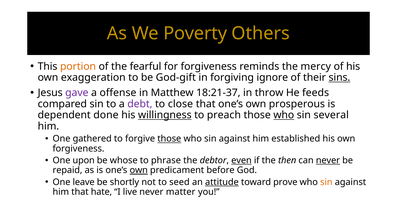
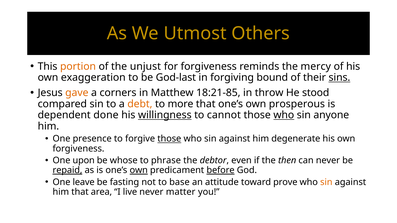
Poverty: Poverty -> Utmost
fearful: fearful -> unjust
God-gift: God-gift -> God-last
ignore: ignore -> bound
gave colour: purple -> orange
offense: offense -> corners
18:21-37: 18:21-37 -> 18:21-85
feeds: feeds -> stood
debt colour: purple -> orange
close: close -> more
preach: preach -> cannot
several: several -> anyone
gathered: gathered -> presence
established: established -> degenerate
even underline: present -> none
never at (328, 161) underline: present -> none
repaid underline: none -> present
before underline: none -> present
shortly: shortly -> fasting
seed: seed -> base
attitude underline: present -> none
hate: hate -> area
